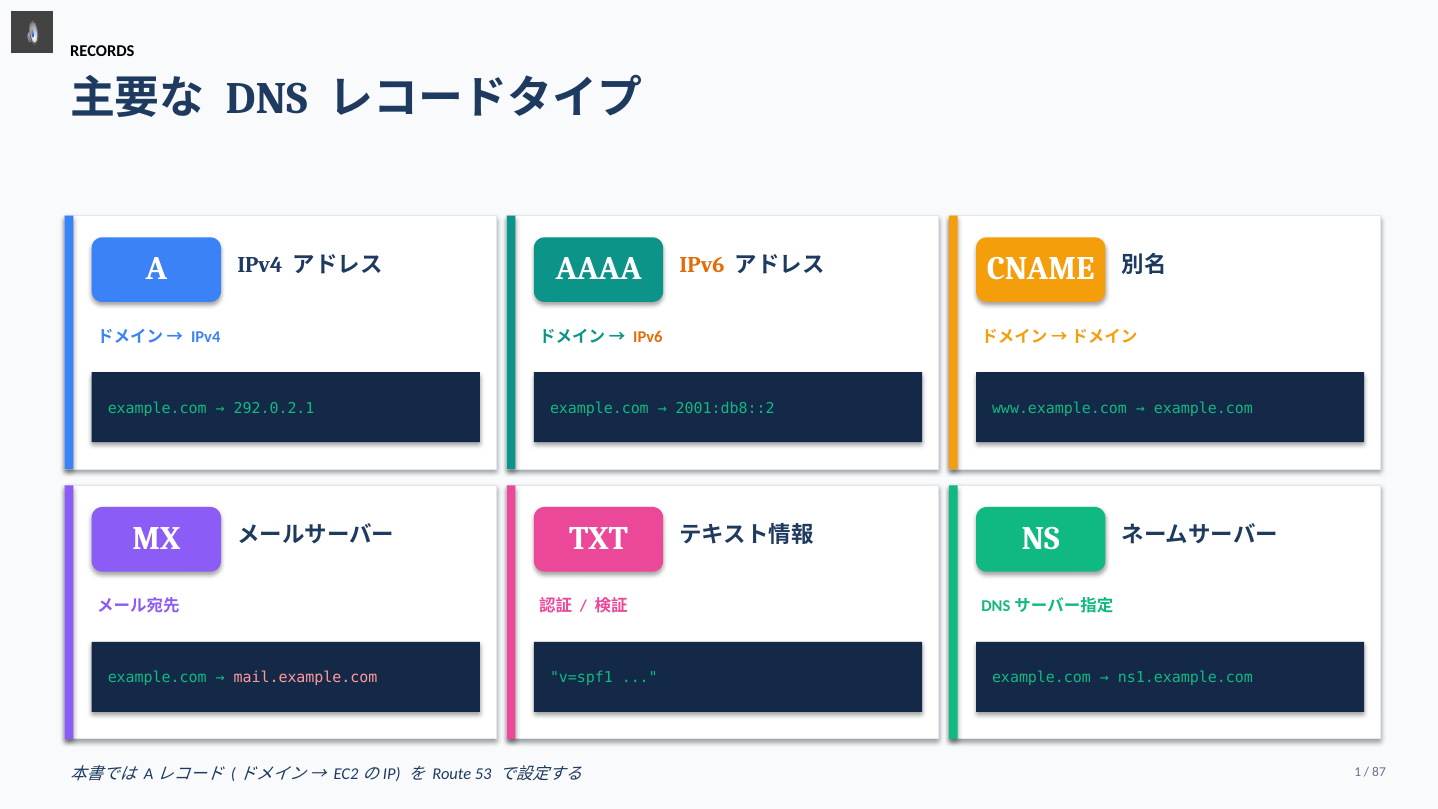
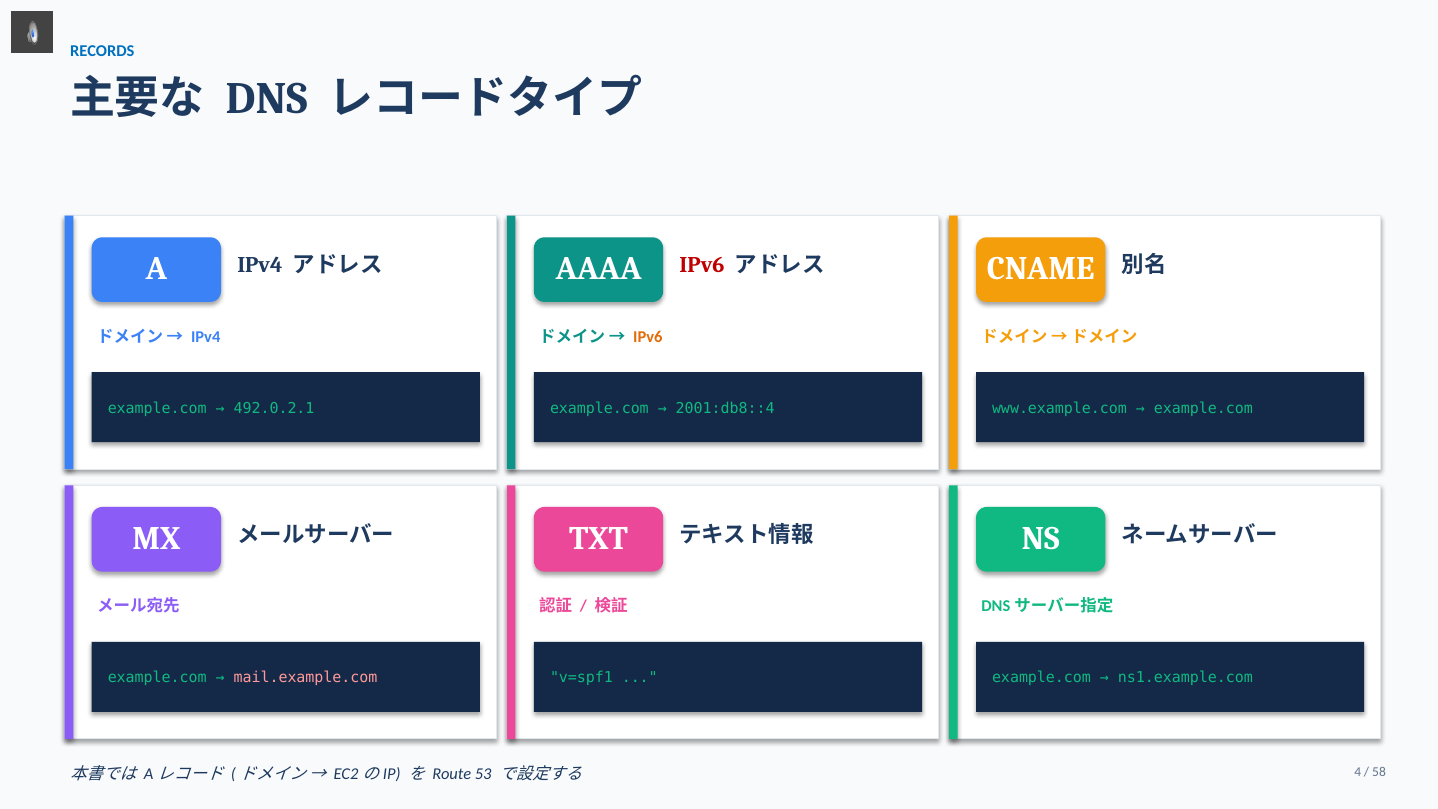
RECORDS colour: black -> blue
IPv6 at (702, 265) colour: orange -> red
292.0.2.1: 292.0.2.1 -> 492.0.2.1
2001:db8::2: 2001:db8::2 -> 2001:db8::4
1: 1 -> 4
87: 87 -> 58
